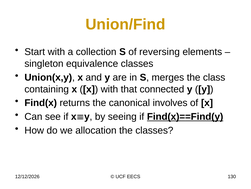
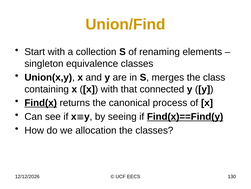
reversing: reversing -> renaming
Find(x underline: none -> present
involves: involves -> process
